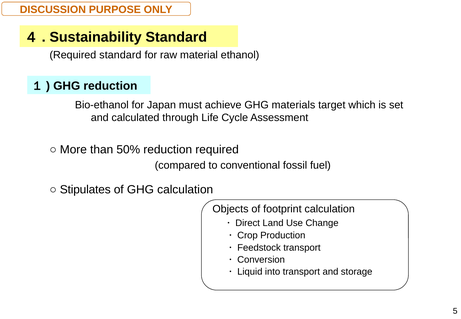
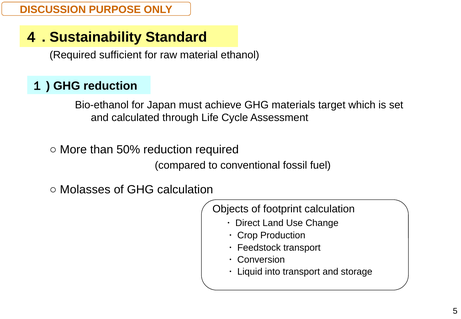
Required standard: standard -> sufficient
Stipulates: Stipulates -> Molasses
